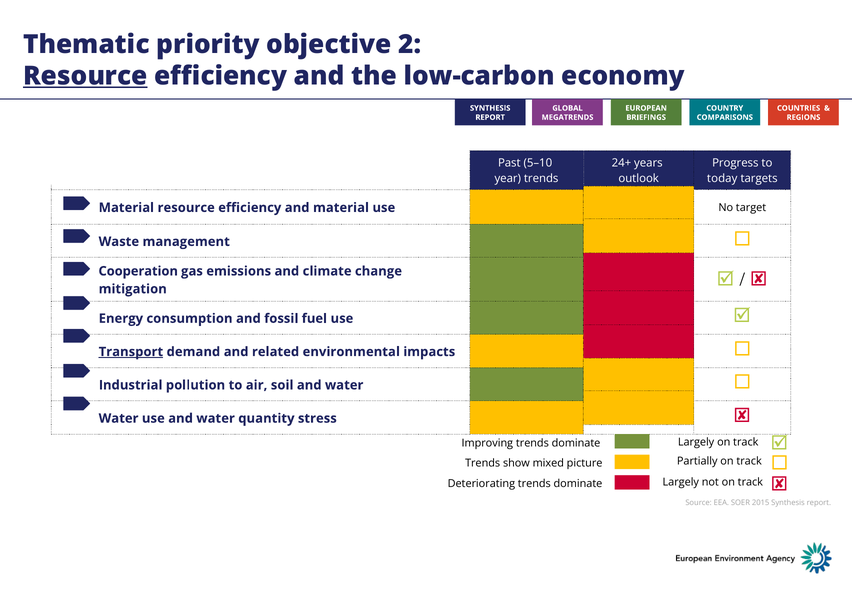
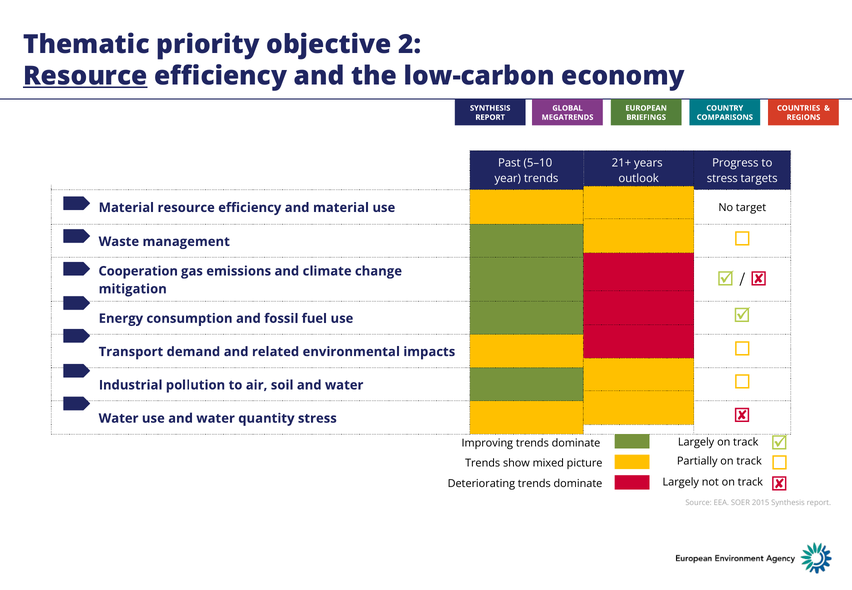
24+: 24+ -> 21+
today at (722, 178): today -> stress
Transport underline: present -> none
